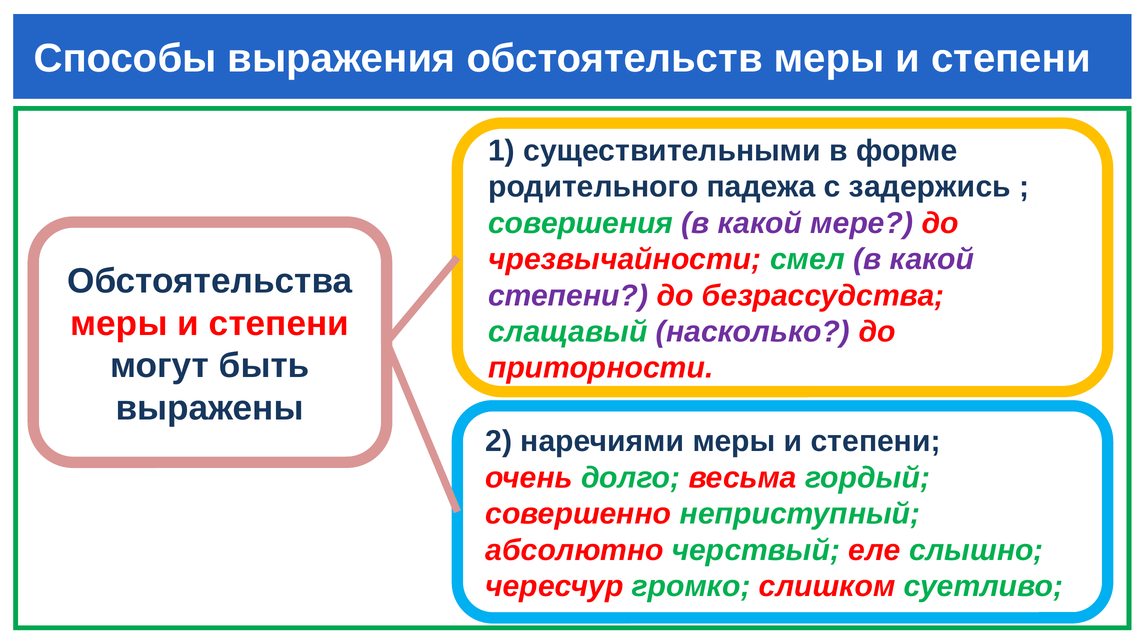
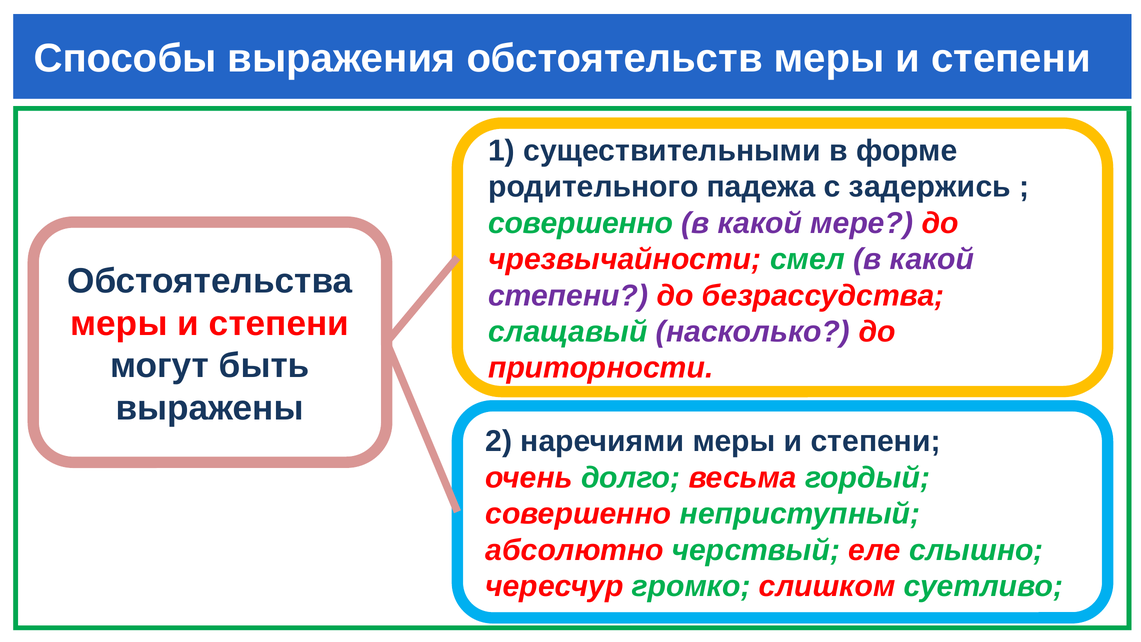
совершения at (581, 223): совершения -> совершенно
